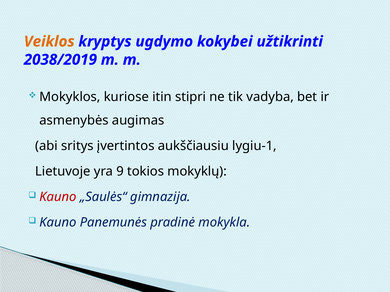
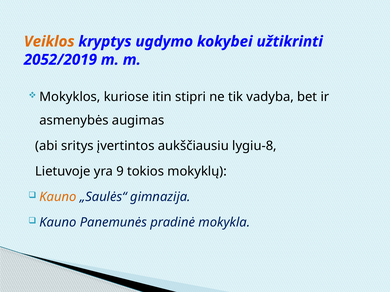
2038/2019: 2038/2019 -> 2052/2019
lygiu-1: lygiu-1 -> lygiu-8
Kauno at (58, 197) colour: red -> orange
